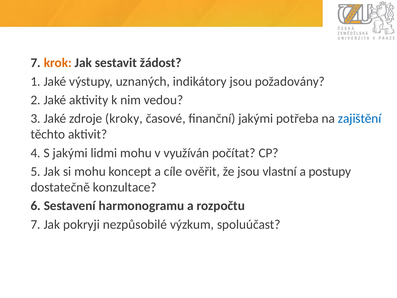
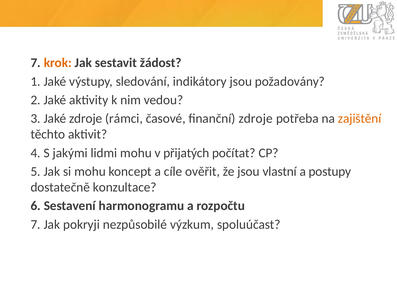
uznaných: uznaných -> sledování
kroky: kroky -> rámci
finanční jakými: jakými -> zdroje
zajištění colour: blue -> orange
využíván: využíván -> přijatých
